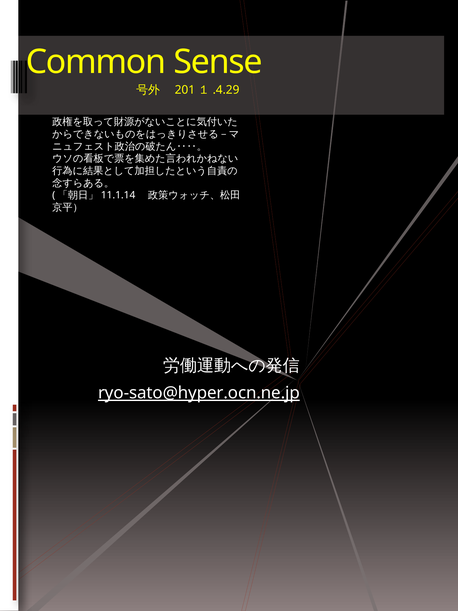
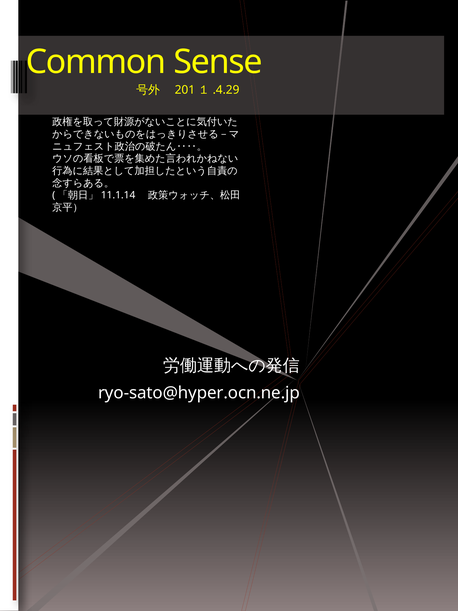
ryo-sato@hyper.ocn.ne.jp underline: present -> none
